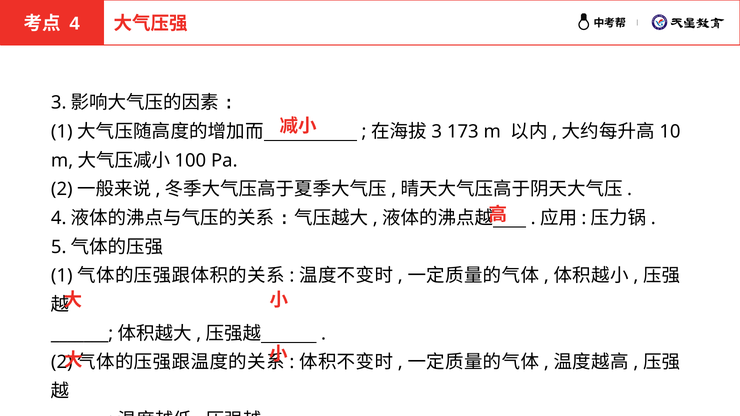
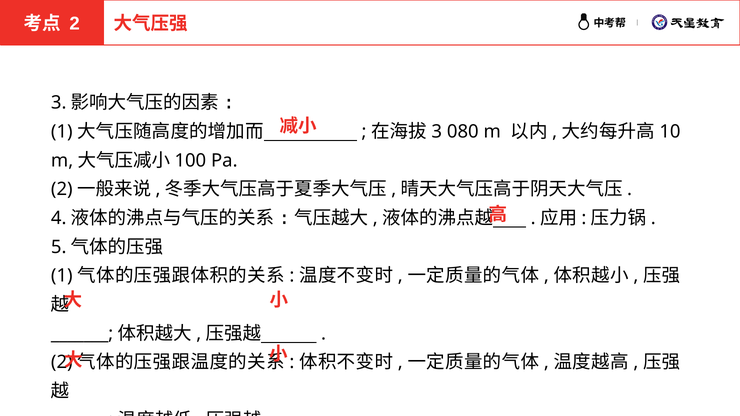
4 at (75, 24): 4 -> 2
173: 173 -> 080
